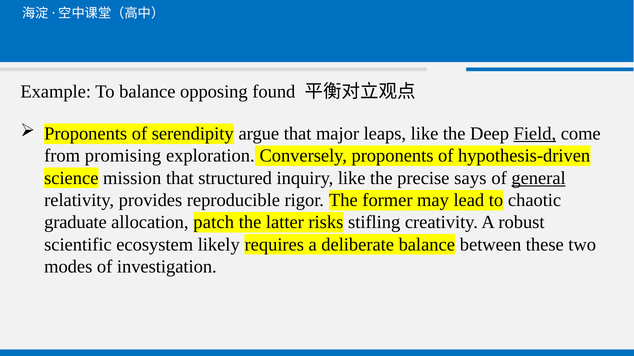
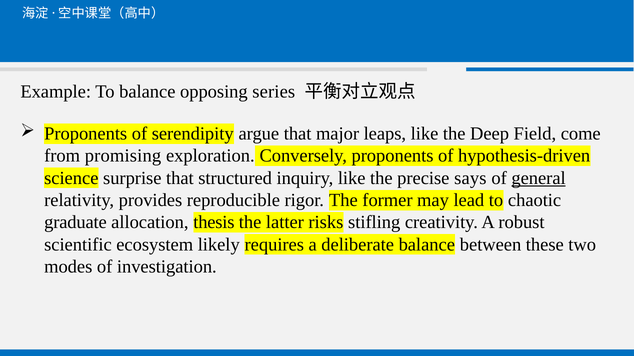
found: found -> series
Field underline: present -> none
mission: mission -> surprise
patch: patch -> thesis
